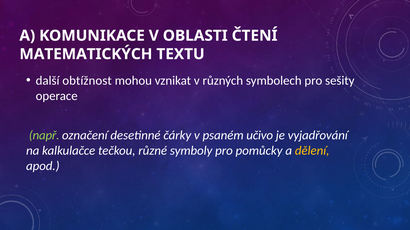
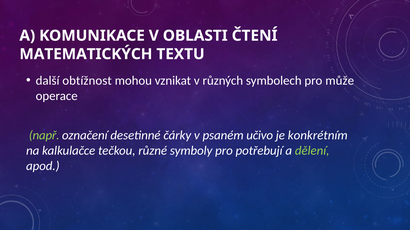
sešity: sešity -> může
vyjadřování: vyjadřování -> konkrétním
pomůcky: pomůcky -> potřebují
dělení colour: yellow -> light green
